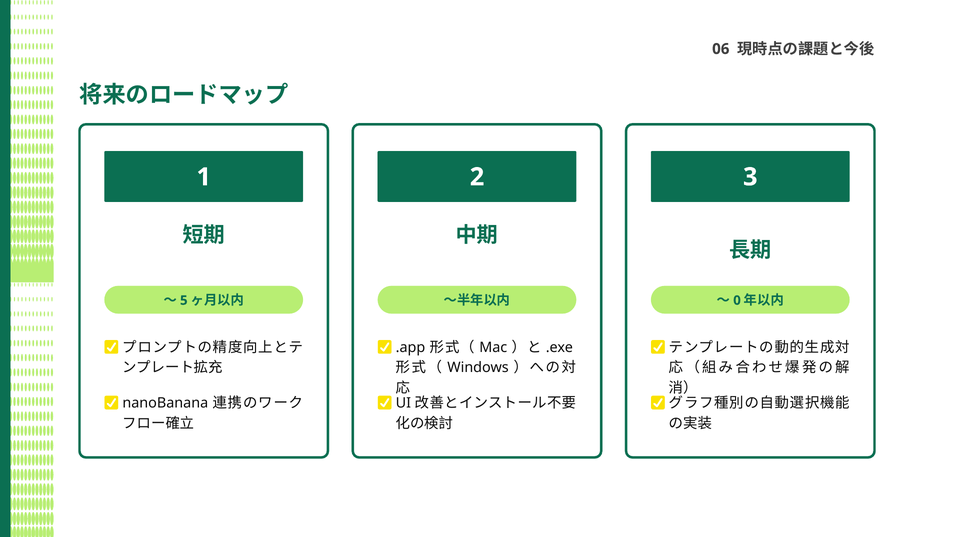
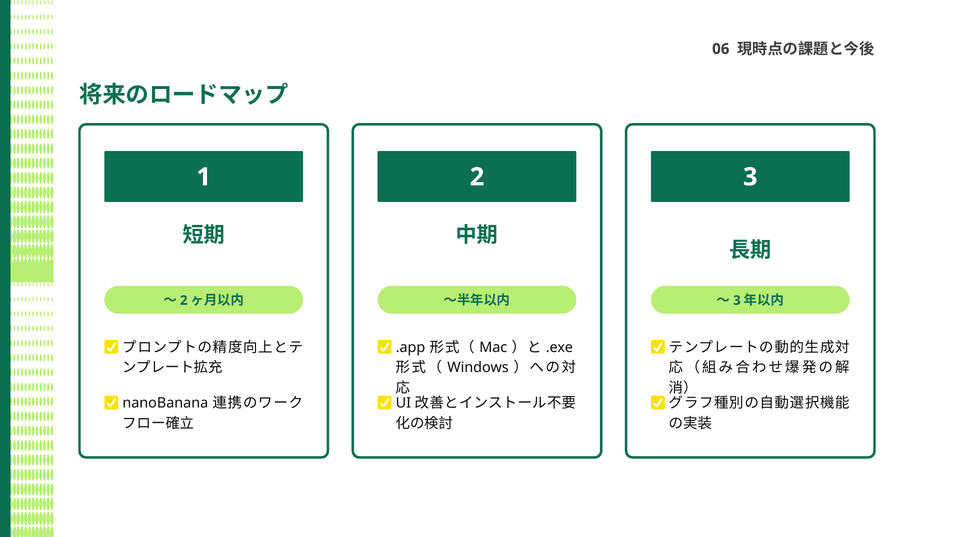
5 at (184, 300): 5 -> 2
0 at (737, 300): 0 -> 3
